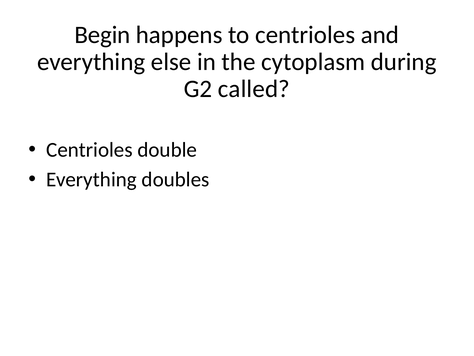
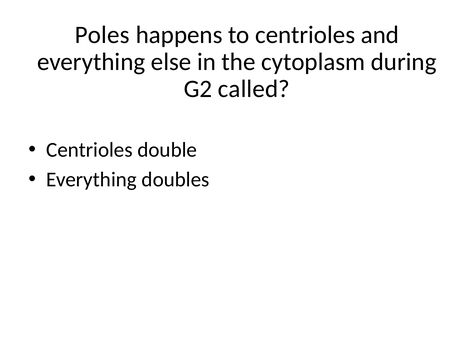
Begin: Begin -> Poles
